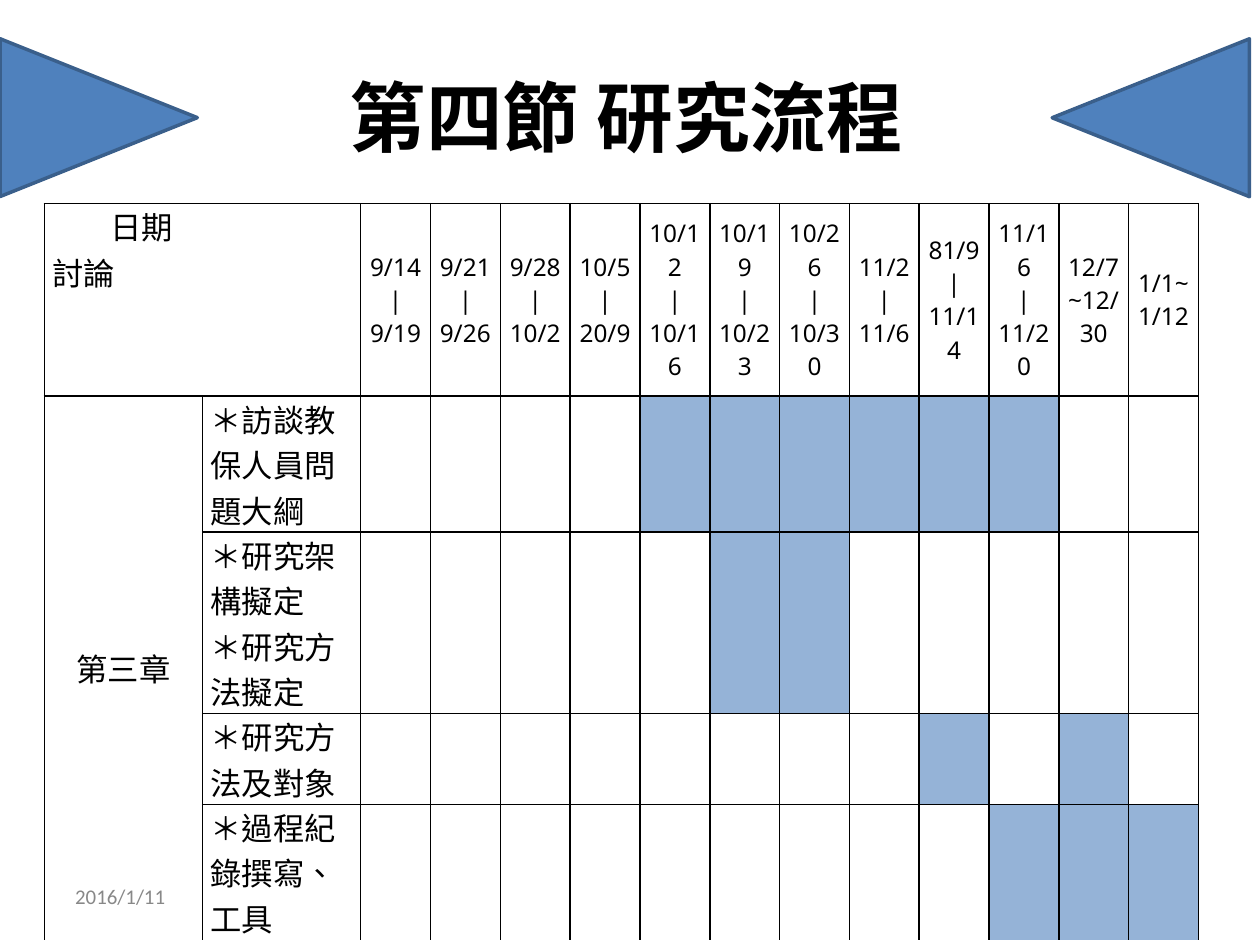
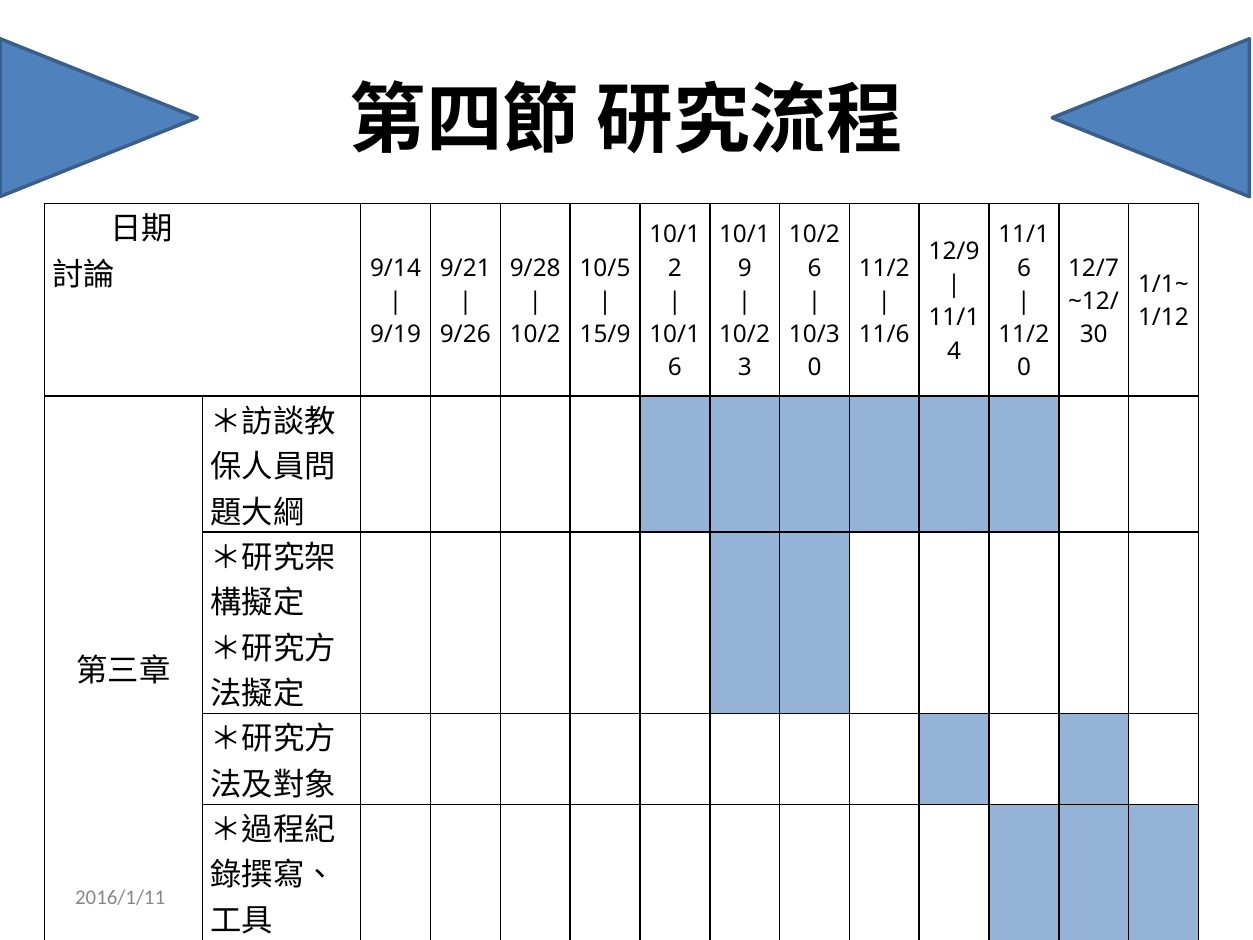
81/9: 81/9 -> 12/9
20/9: 20/9 -> 15/9
